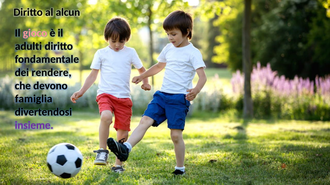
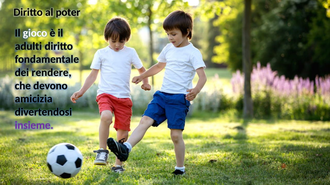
alcun: alcun -> poter
gioco colour: pink -> white
famiglia: famiglia -> amicizia
